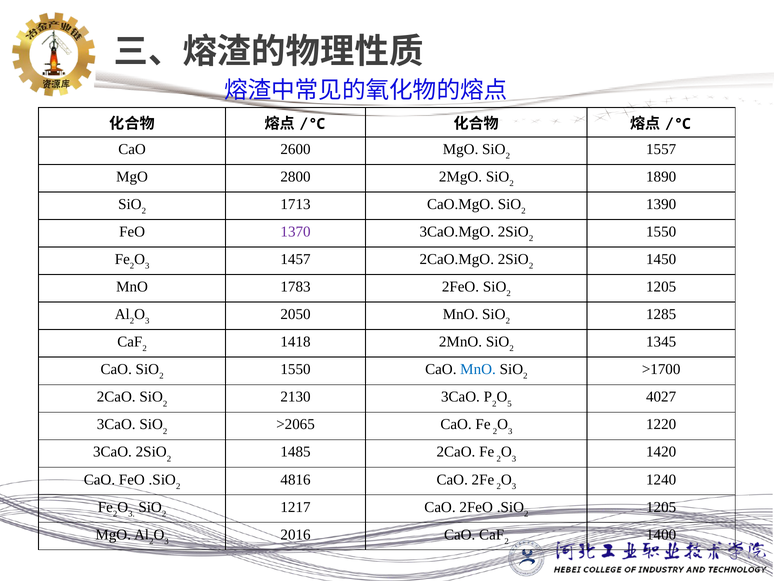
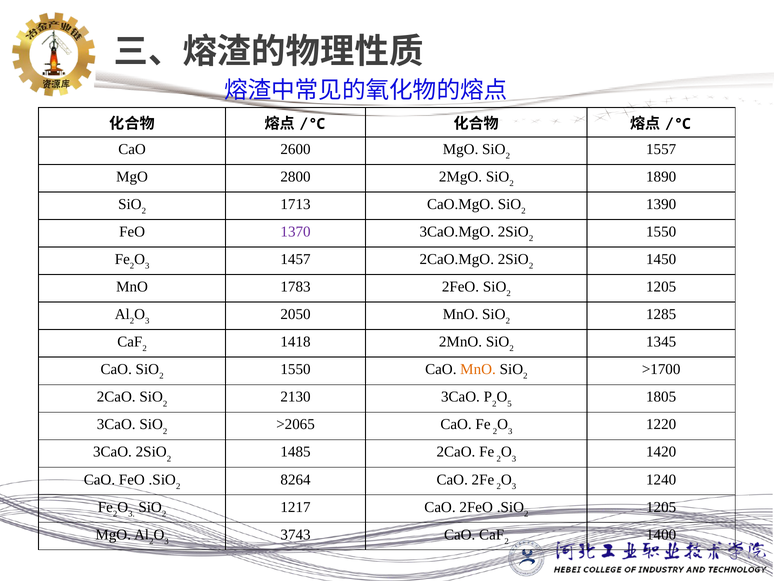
MnO at (478, 369) colour: blue -> orange
4027: 4027 -> 1805
4816: 4816 -> 8264
2016: 2016 -> 3743
